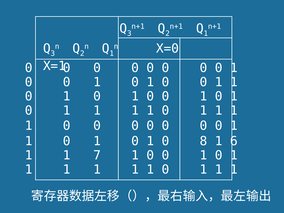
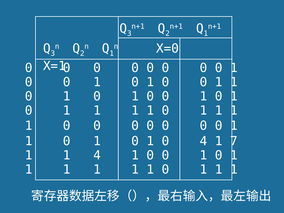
0 8: 8 -> 4
6: 6 -> 7
1 7: 7 -> 4
